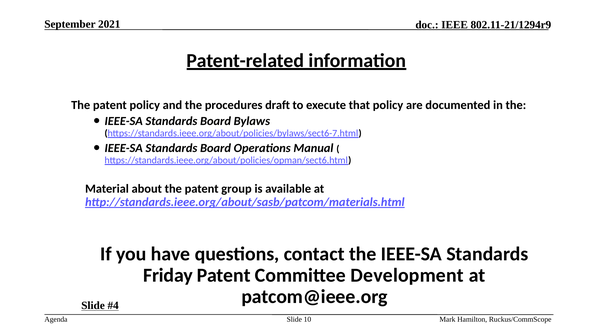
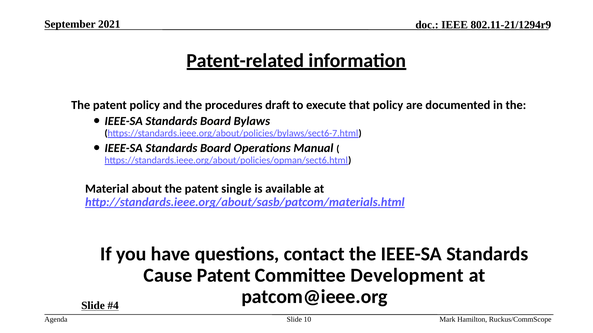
group: group -> single
Friday: Friday -> Cause
